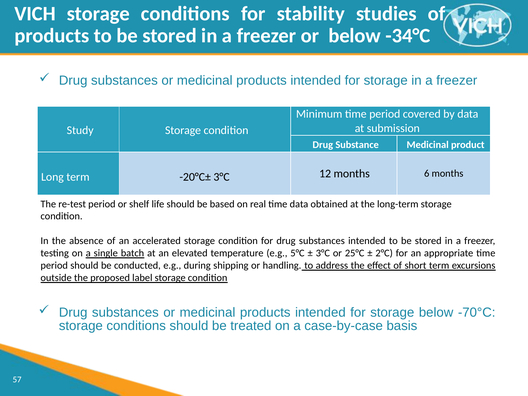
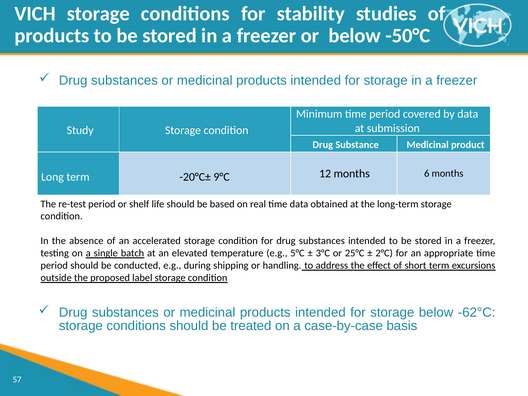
-34°C: -34°C -> -50°C
-20°C± 3°C: 3°C -> 9°C
-70°C: -70°C -> -62°C
